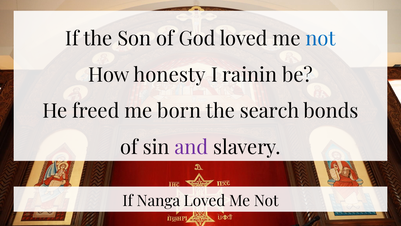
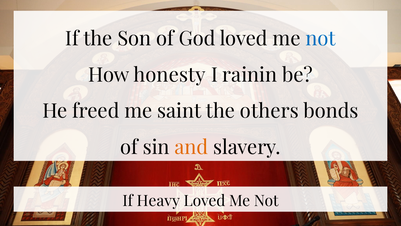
born: born -> saint
search: search -> others
and colour: purple -> orange
Nanga: Nanga -> Heavy
